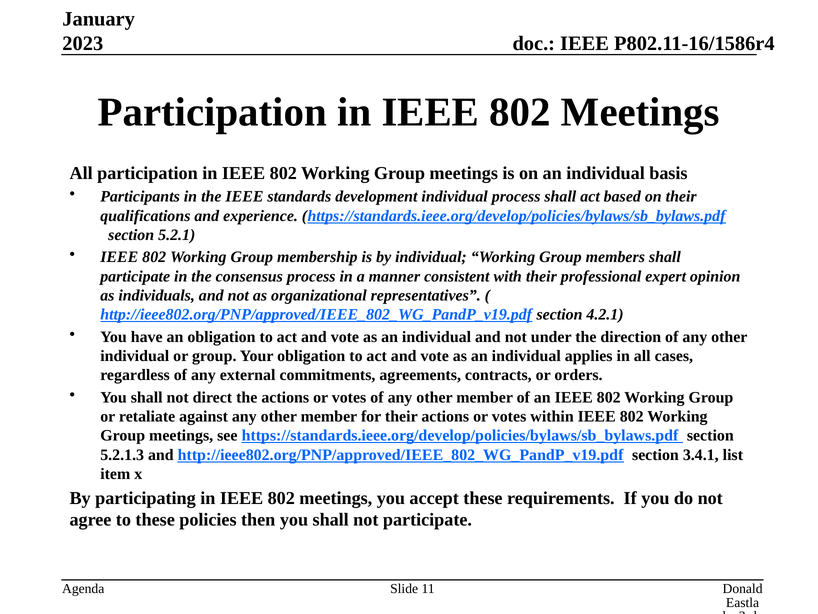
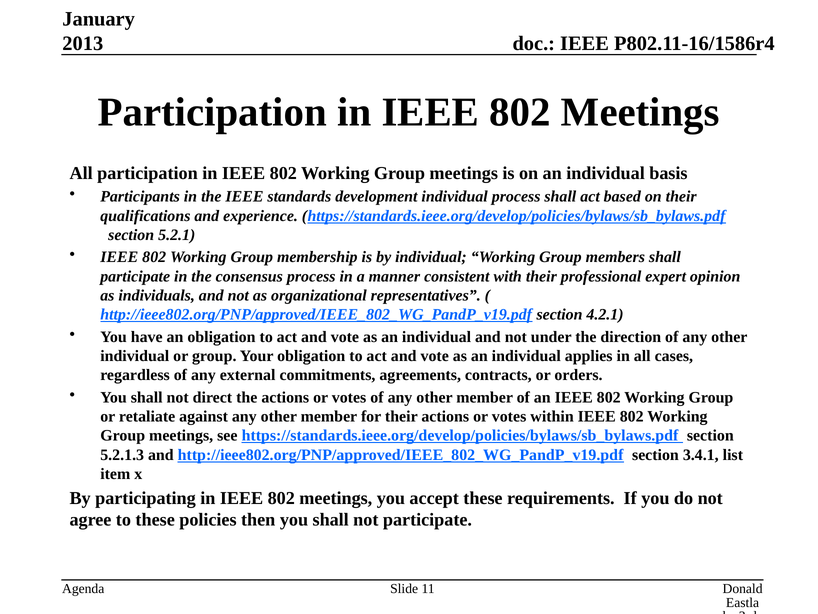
2023: 2023 -> 2013
